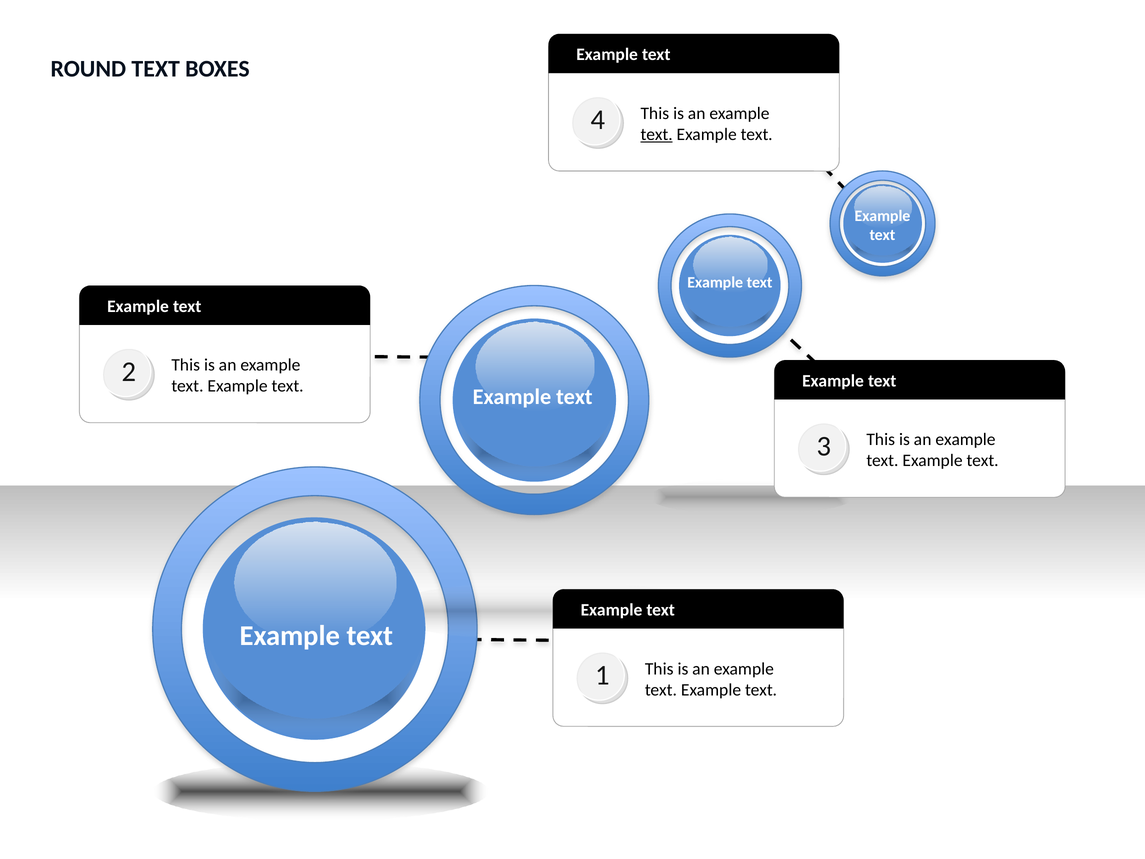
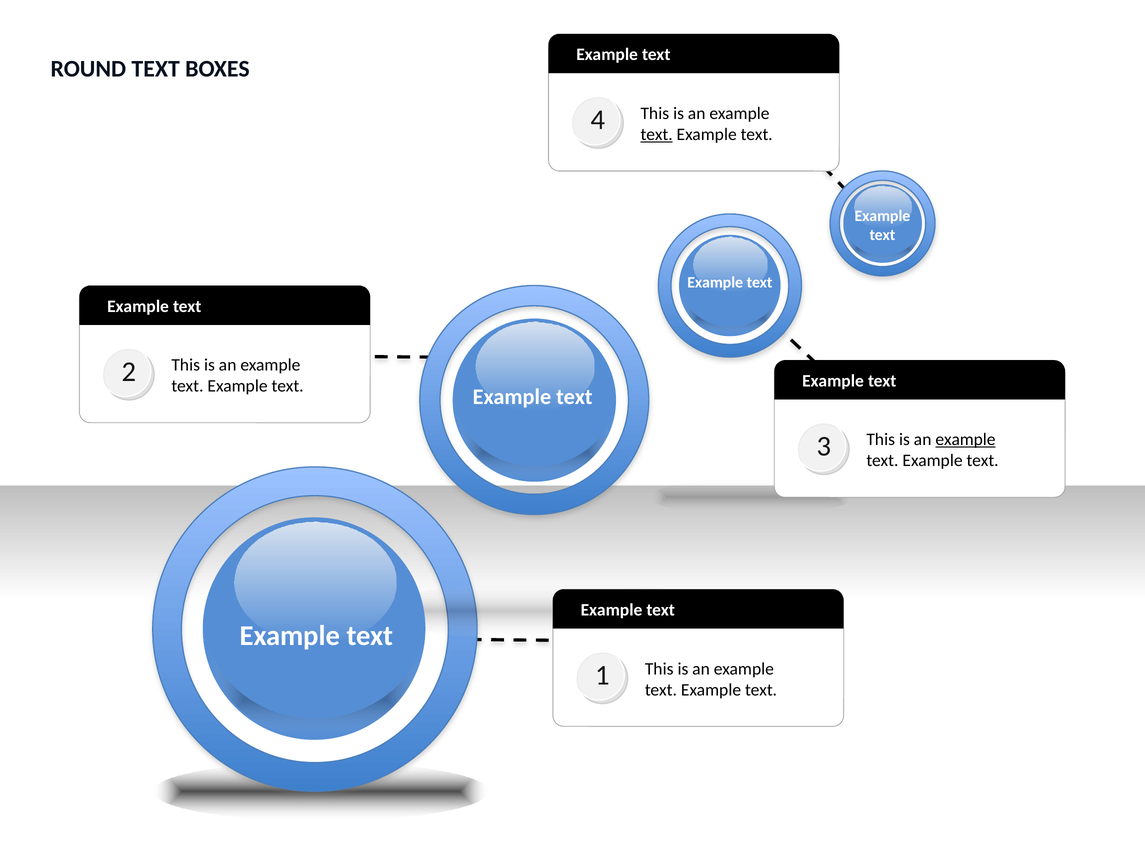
example at (965, 440) underline: none -> present
